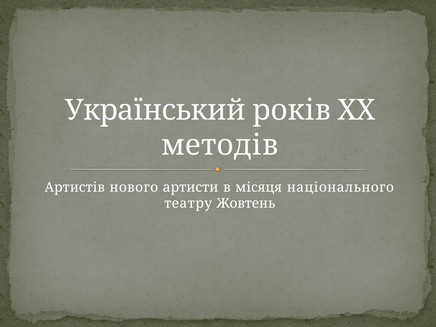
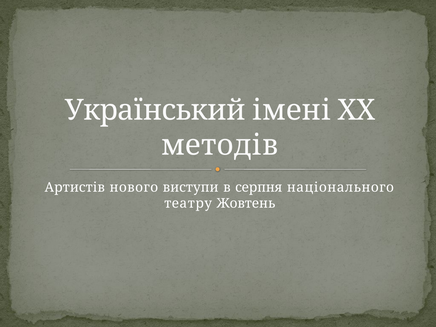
років: років -> імені
артисти: артисти -> виступи
місяця: місяця -> серпня
